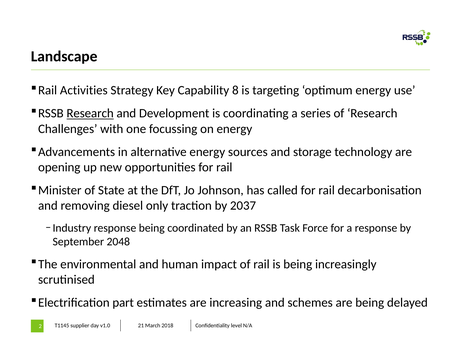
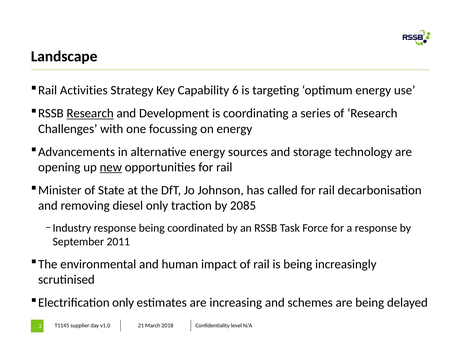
8: 8 -> 6
new underline: none -> present
2037: 2037 -> 2085
2048: 2048 -> 2011
Electrification part: part -> only
